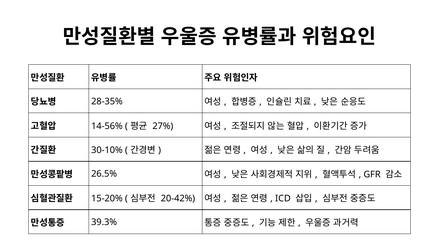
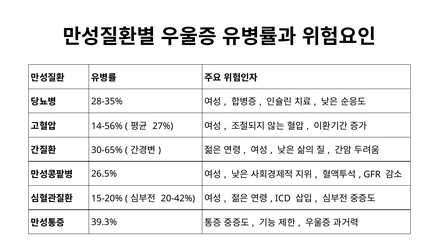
30-10%: 30-10% -> 30-65%
